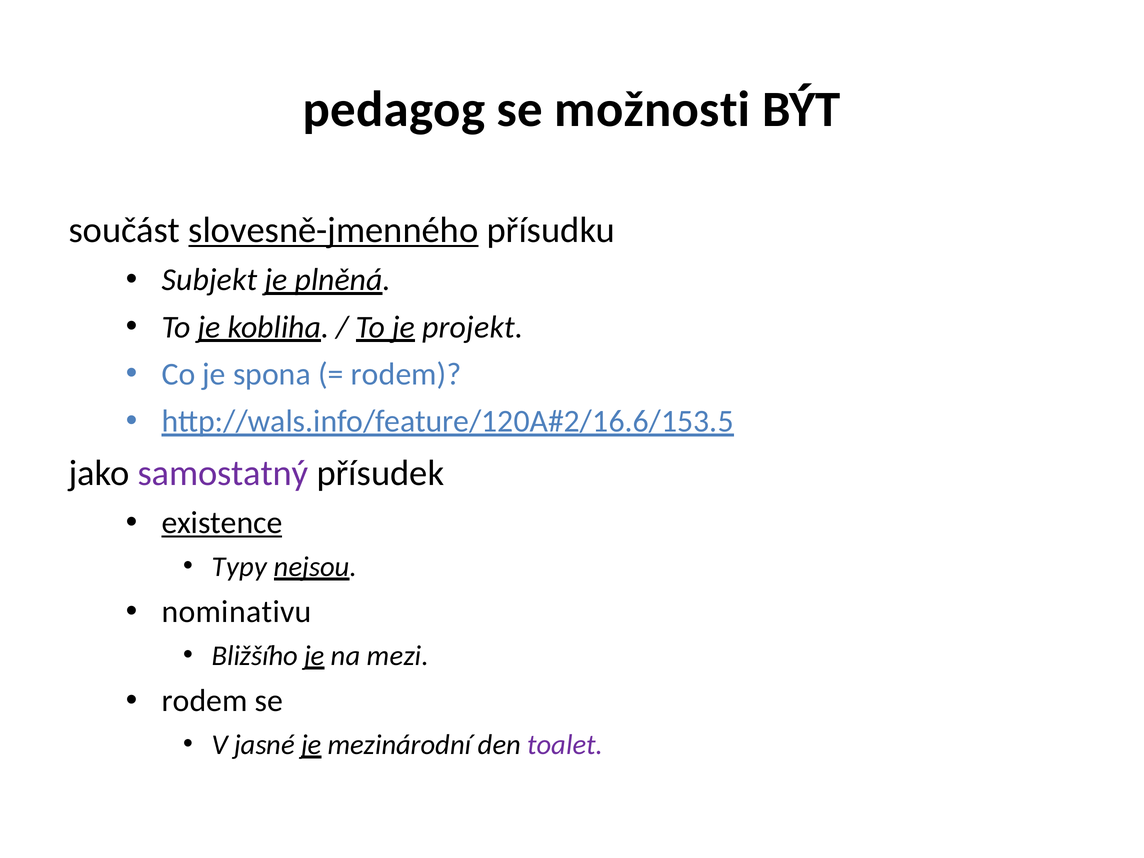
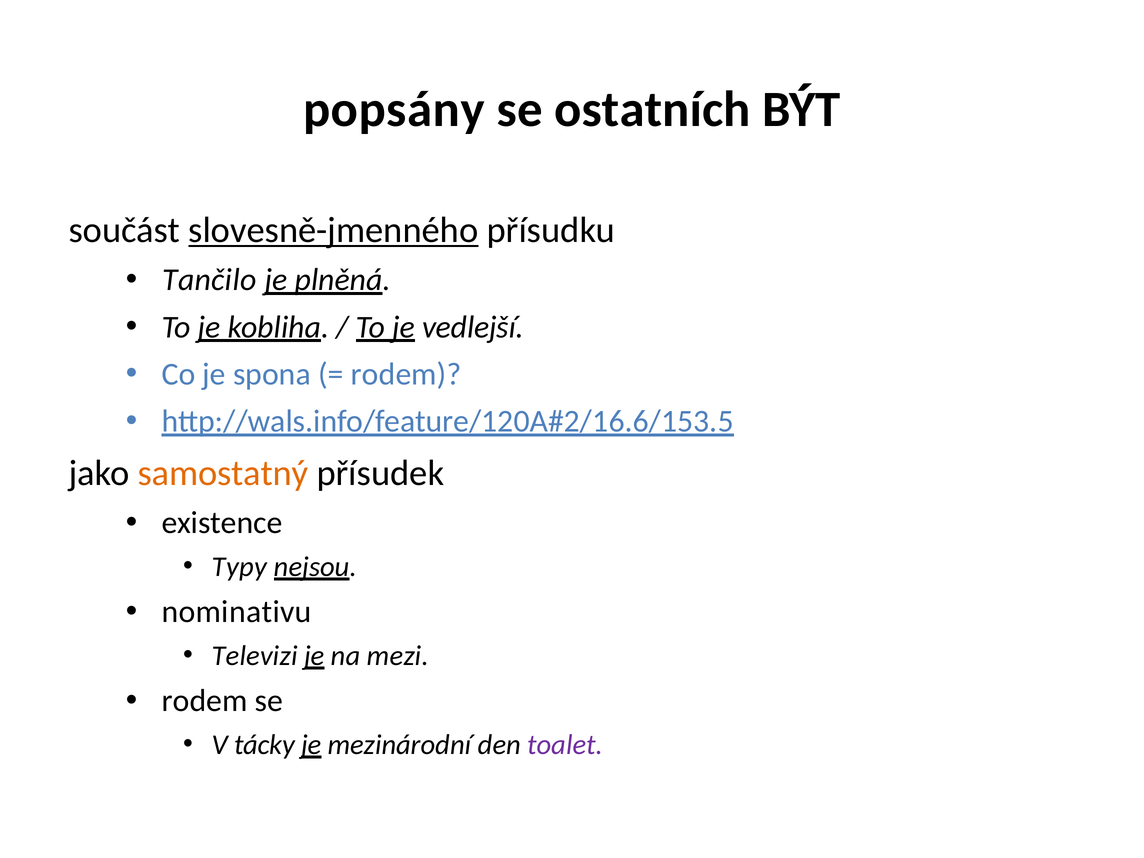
pedagog: pedagog -> popsány
možnosti: možnosti -> ostatních
Subjekt: Subjekt -> Tančilo
projekt: projekt -> vedlejší
samostatný colour: purple -> orange
existence underline: present -> none
Bližšího: Bližšího -> Televizi
jasné: jasné -> tácky
